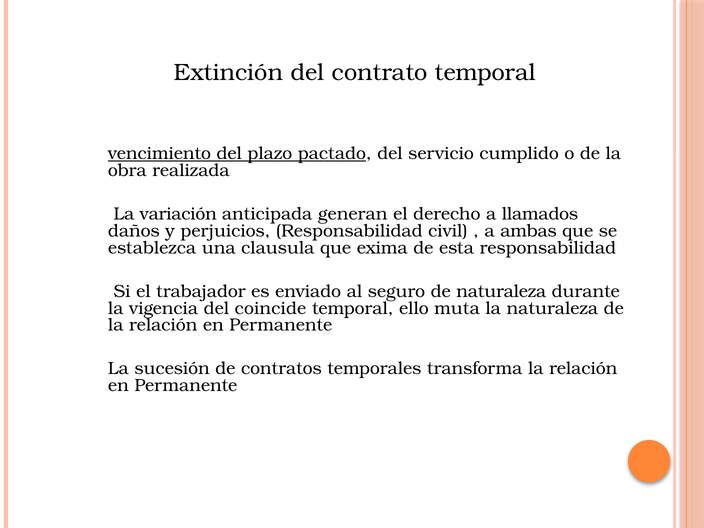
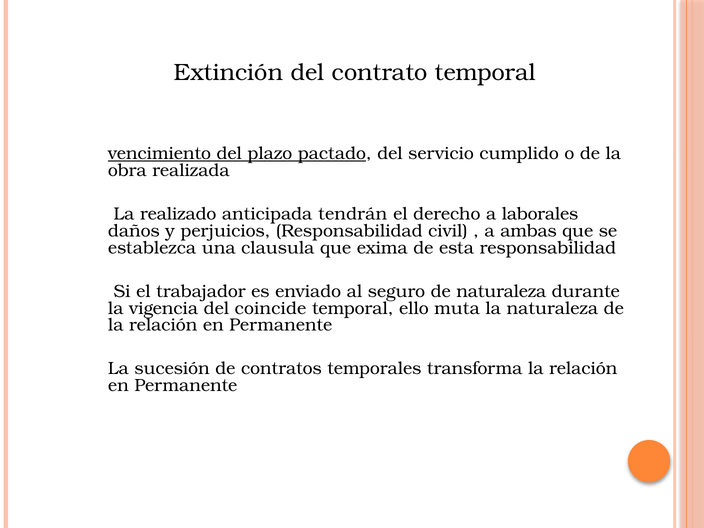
variación: variación -> realizado
generan: generan -> tendrán
llamados: llamados -> laborales
